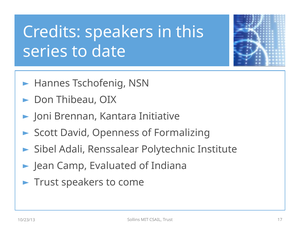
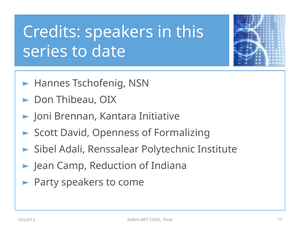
Evaluated: Evaluated -> Reduction
Trust at (46, 182): Trust -> Party
